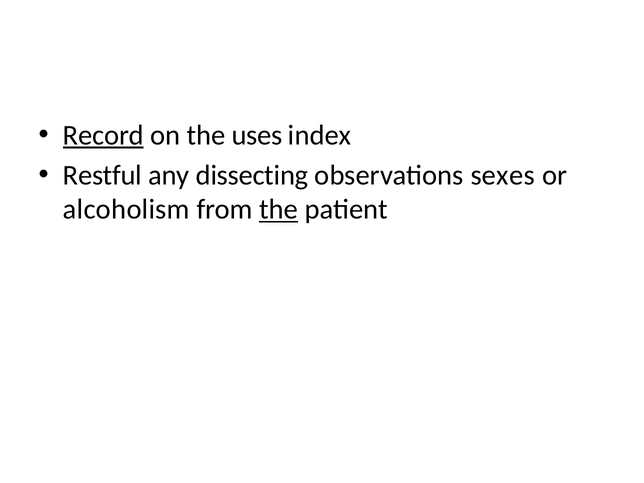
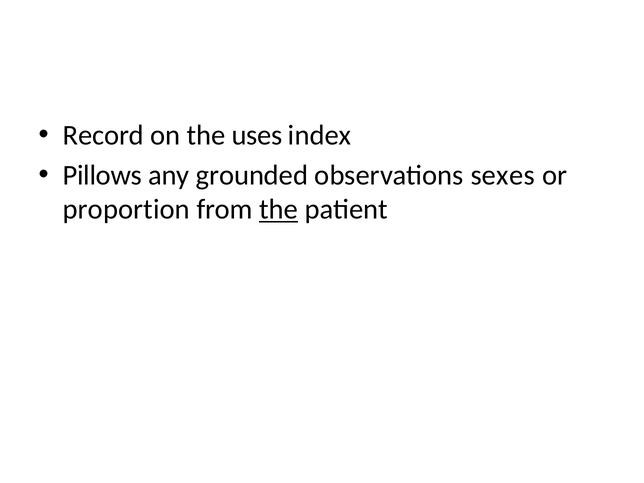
Record underline: present -> none
Restful: Restful -> Pillows
dissecting: dissecting -> grounded
alcoholism: alcoholism -> proportion
